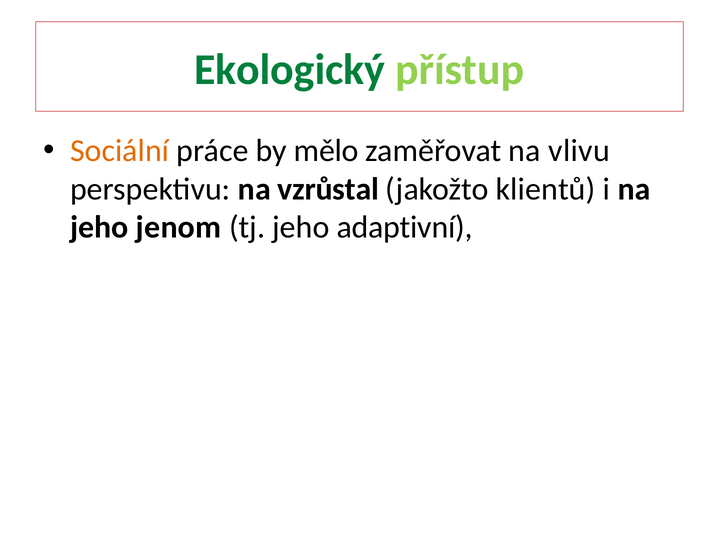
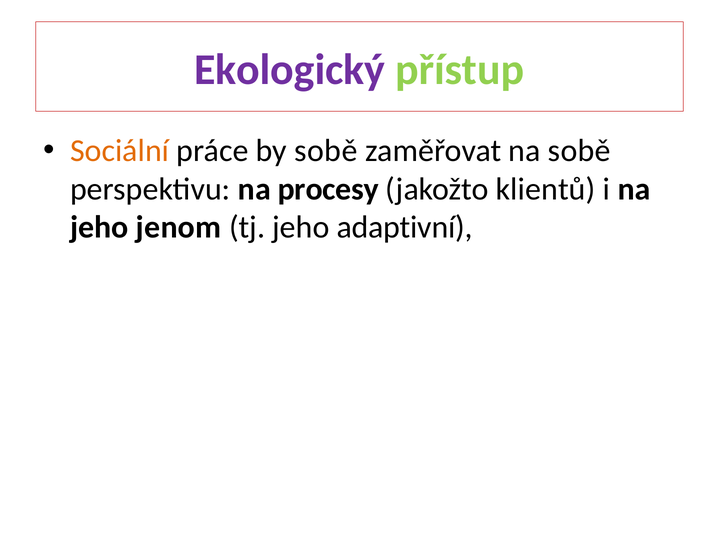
Ekologický colour: green -> purple
by mělo: mělo -> sobě
na vlivu: vlivu -> sobě
vzrůstal: vzrůstal -> procesy
